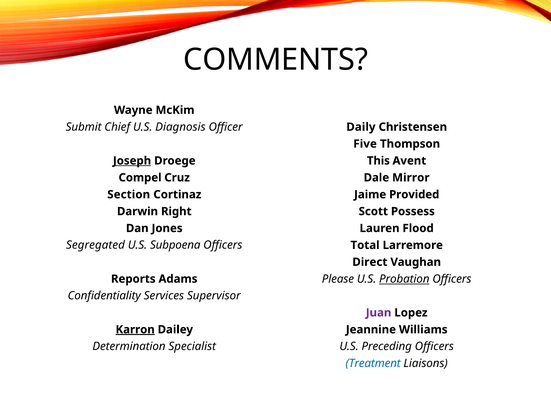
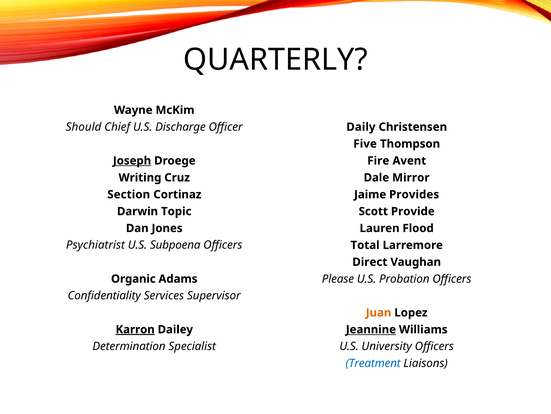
COMMENTS: COMMENTS -> QUARTERLY
Submit: Submit -> Should
Diagnosis: Diagnosis -> Discharge
This: This -> Fire
Compel: Compel -> Writing
Provided: Provided -> Provides
Right: Right -> Topic
Possess: Possess -> Provide
Segregated: Segregated -> Psychiatrist
Probation underline: present -> none
Reports: Reports -> Organic
Juan colour: purple -> orange
Jeannine underline: none -> present
Preceding: Preceding -> University
